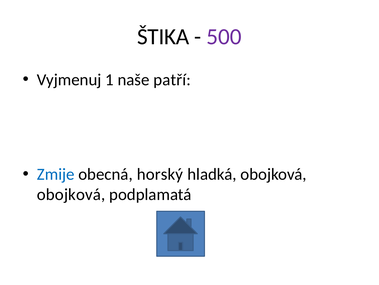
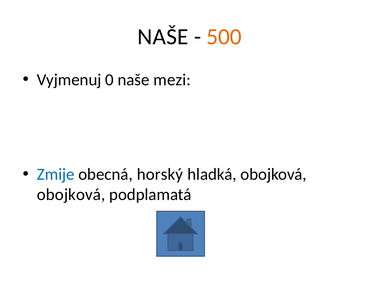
ŠTIKA at (163, 37): ŠTIKA -> NAŠE
500 colour: purple -> orange
1: 1 -> 0
patří: patří -> mezi
